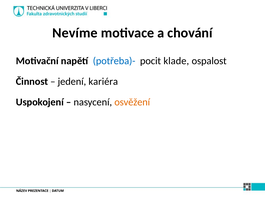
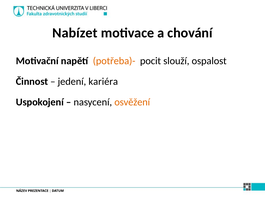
Nevíme: Nevíme -> Nabízet
potřeba)- colour: blue -> orange
klade: klade -> slouží
